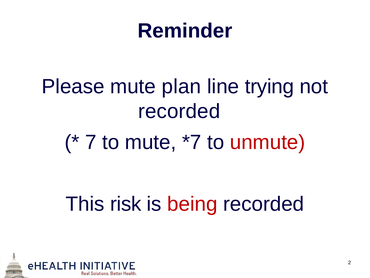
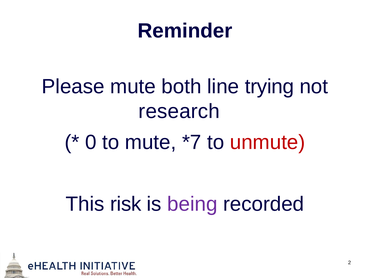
plan: plan -> both
recorded at (179, 111): recorded -> research
7: 7 -> 0
being colour: red -> purple
